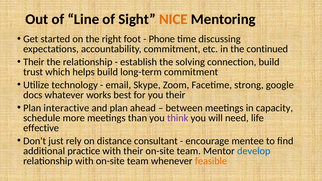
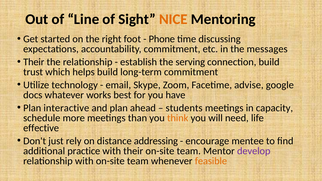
continued: continued -> messages
solving: solving -> serving
strong: strong -> advise
you their: their -> have
between: between -> students
think colour: purple -> orange
consultant: consultant -> addressing
develop colour: blue -> purple
